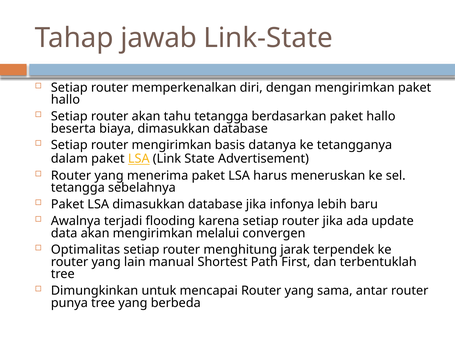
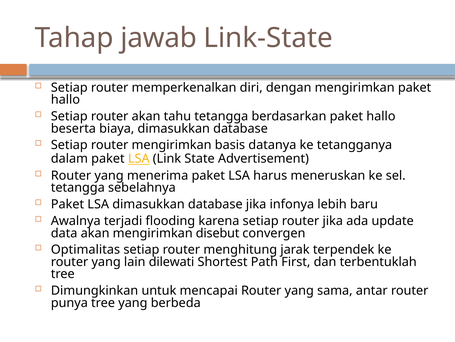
melalui: melalui -> disebut
manual: manual -> dilewati
